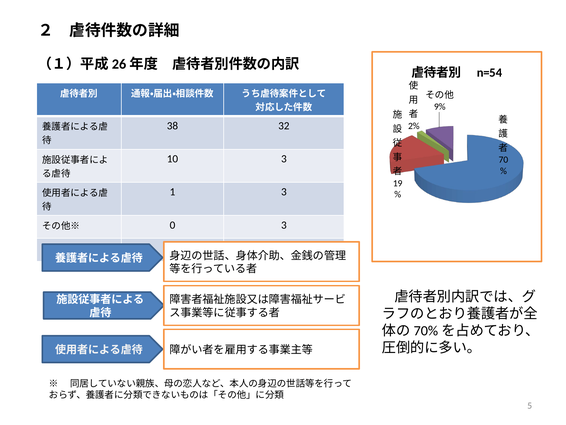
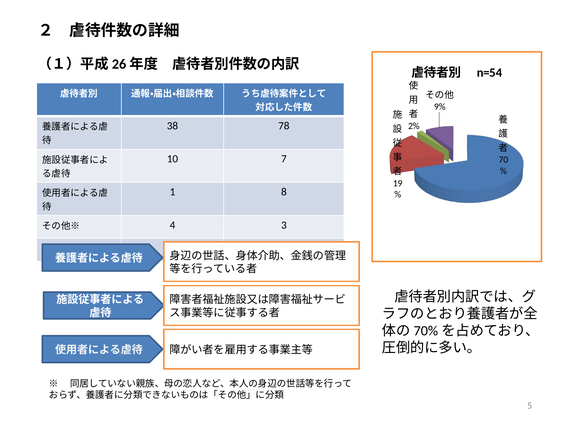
32: 32 -> 78
10 3: 3 -> 7
1 3: 3 -> 8
0: 0 -> 4
